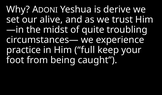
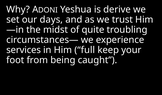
alive: alive -> days
practice: practice -> services
